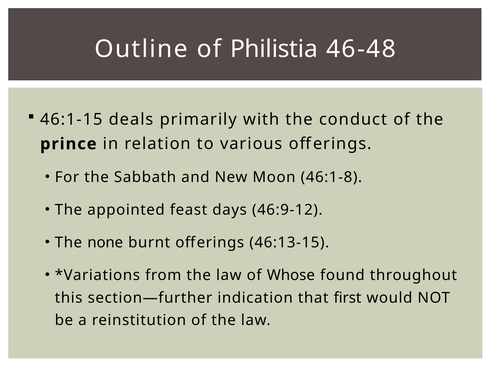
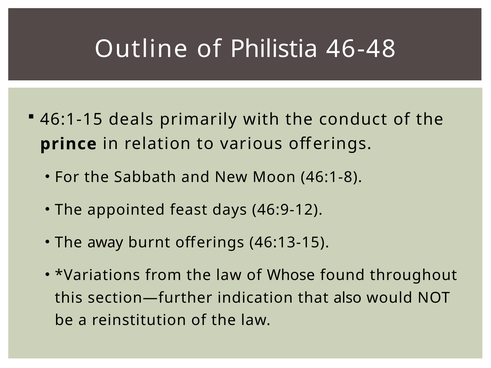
none: none -> away
first: first -> also
